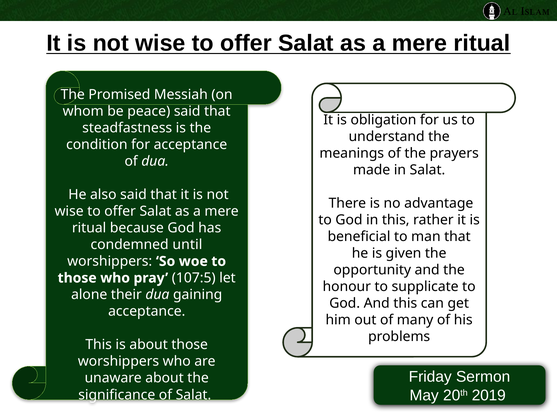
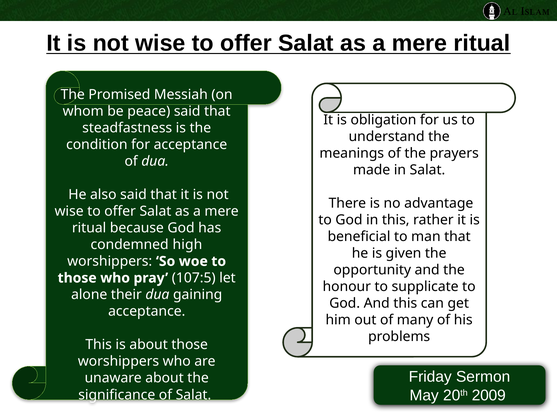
until: until -> high
2019: 2019 -> 2009
